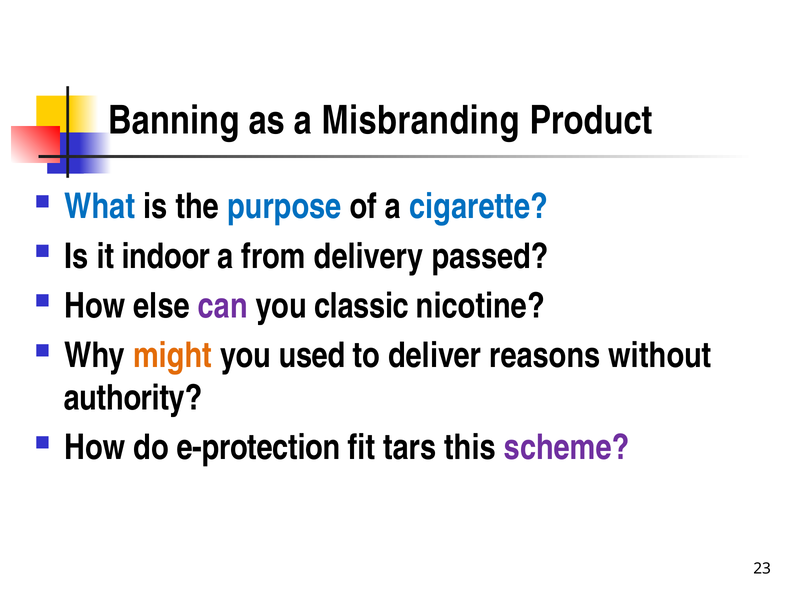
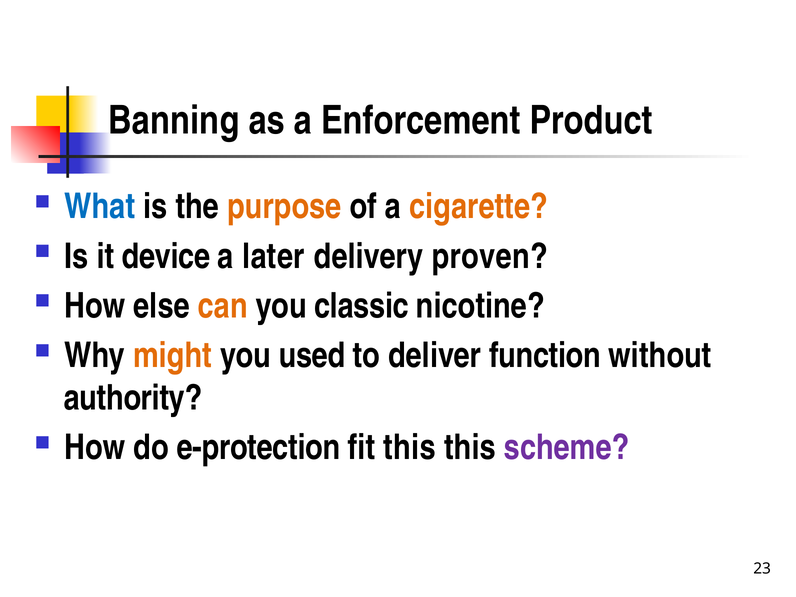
Misbranding: Misbranding -> Enforcement
purpose colour: blue -> orange
cigarette colour: blue -> orange
indoor: indoor -> device
from: from -> later
passed: passed -> proven
can colour: purple -> orange
reasons: reasons -> function
fit tars: tars -> this
